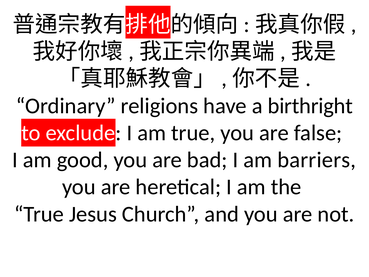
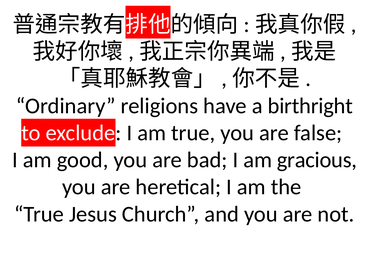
barriers: barriers -> gracious
